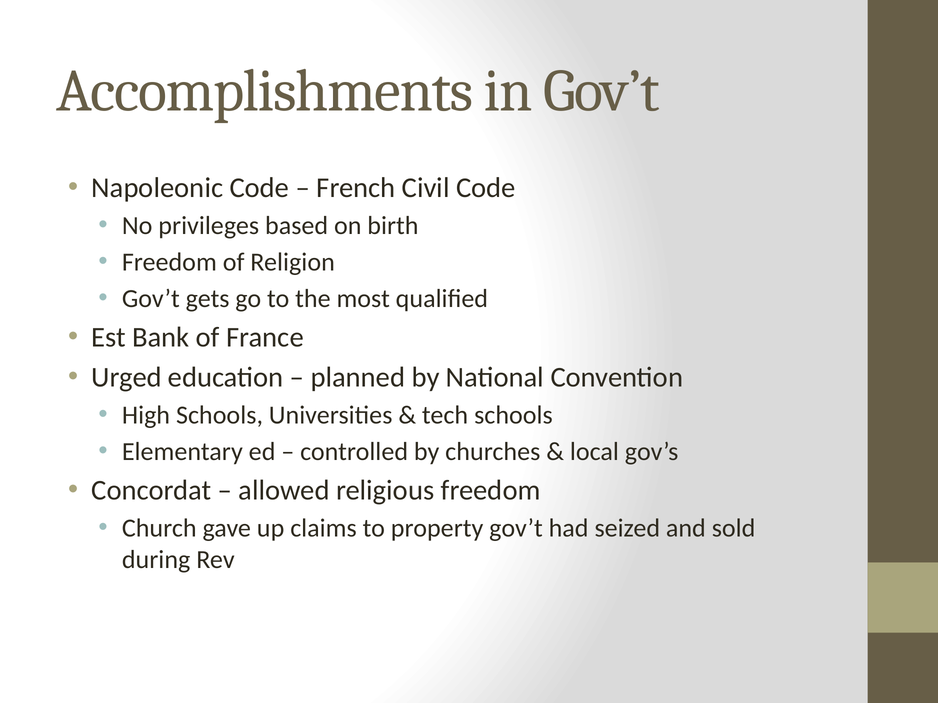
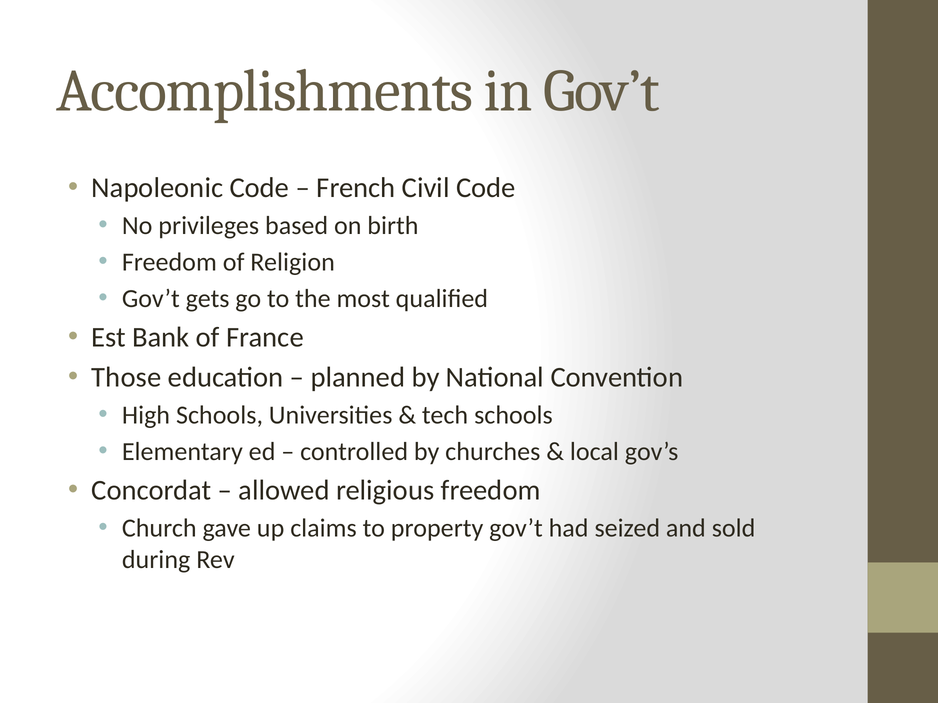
Urged: Urged -> Those
